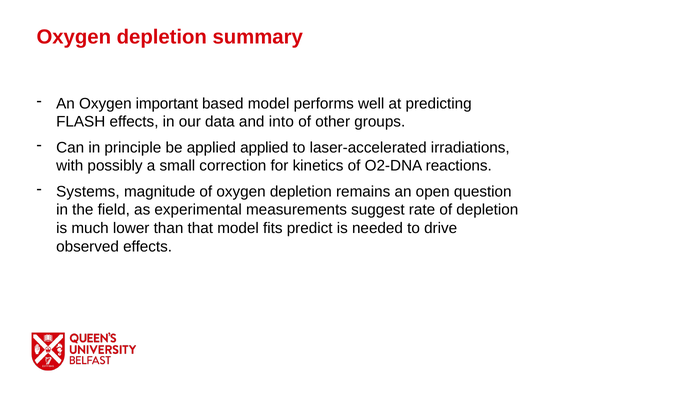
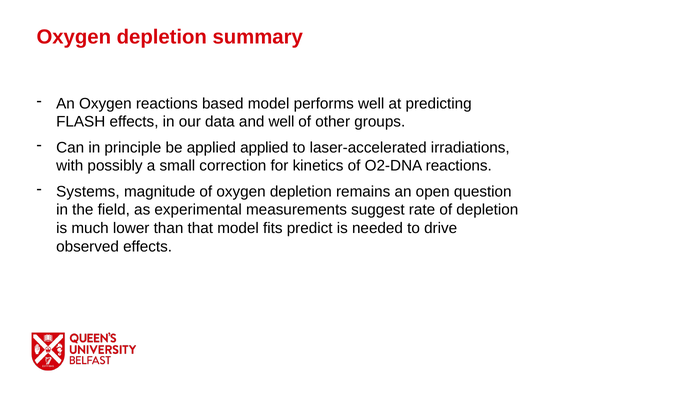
Oxygen important: important -> reactions
and into: into -> well
